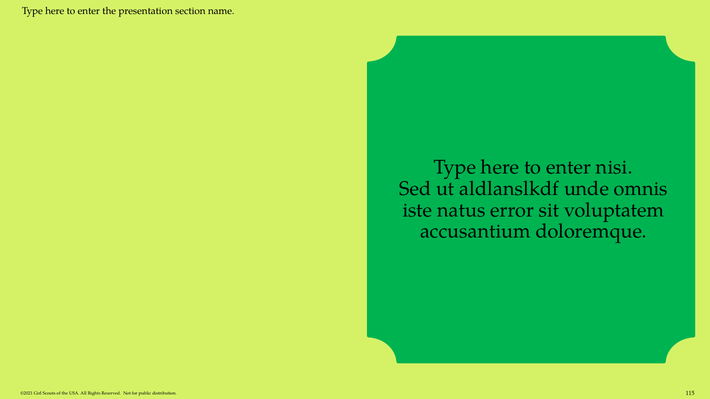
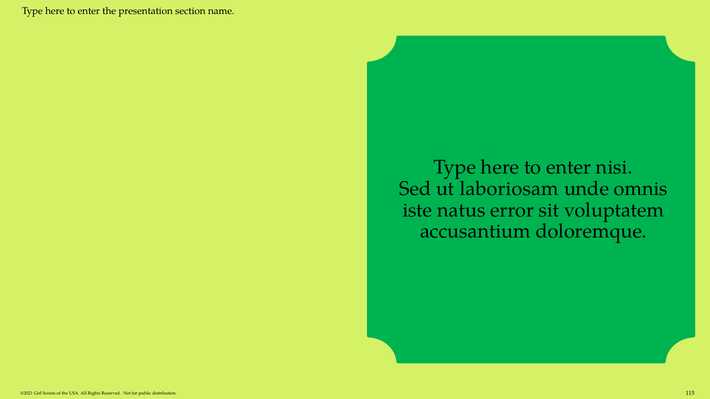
aldlanslkdf: aldlanslkdf -> laboriosam
